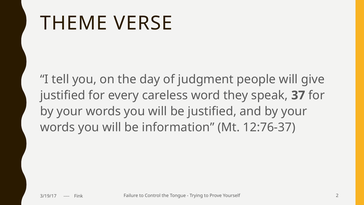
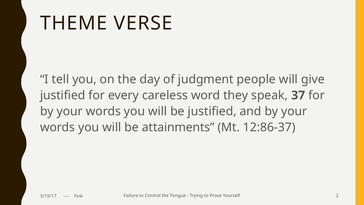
information: information -> attainments
12:76-37: 12:76-37 -> 12:86-37
